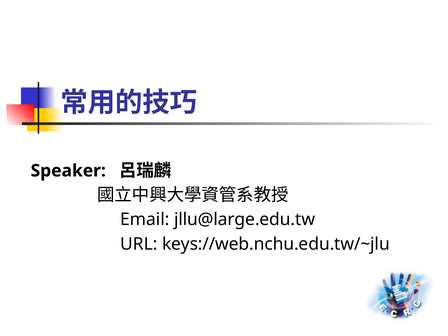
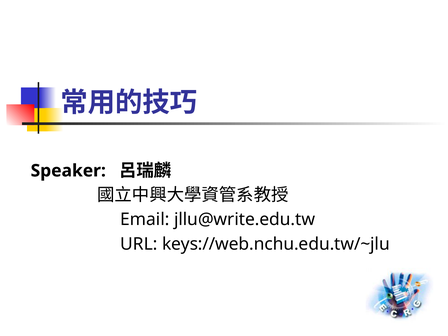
jllu@large.edu.tw: jllu@large.edu.tw -> jllu@write.edu.tw
